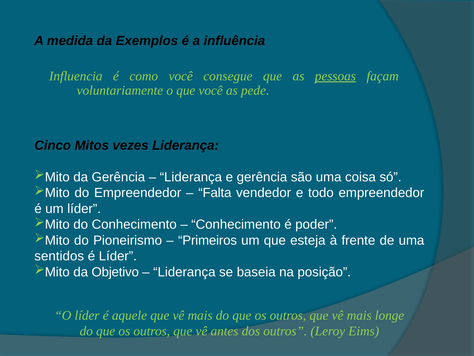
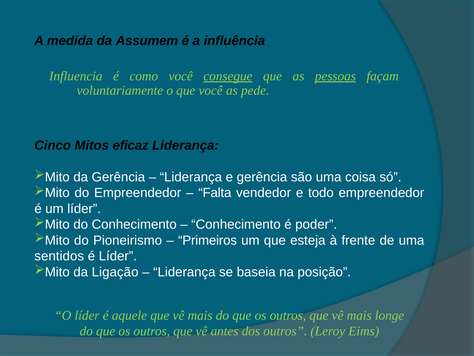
Exemplos: Exemplos -> Assumem
consegue underline: none -> present
vezes: vezes -> eficaz
Objetivo: Objetivo -> Ligação
